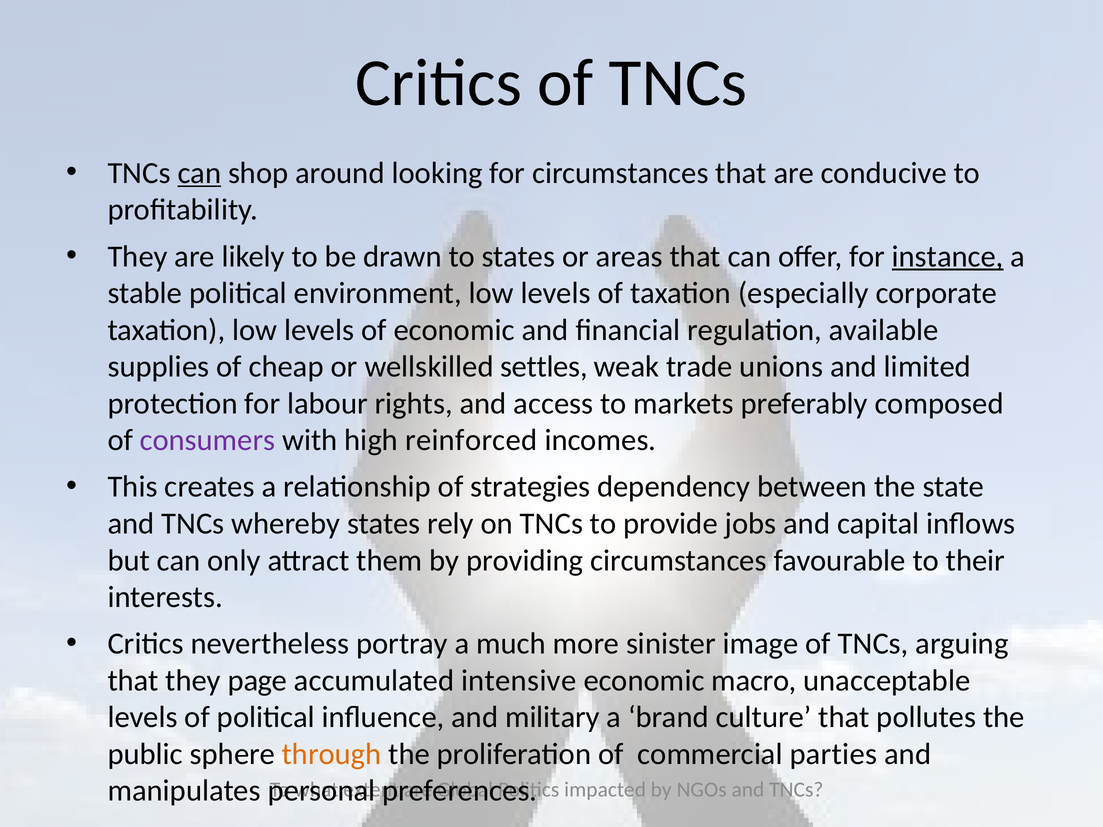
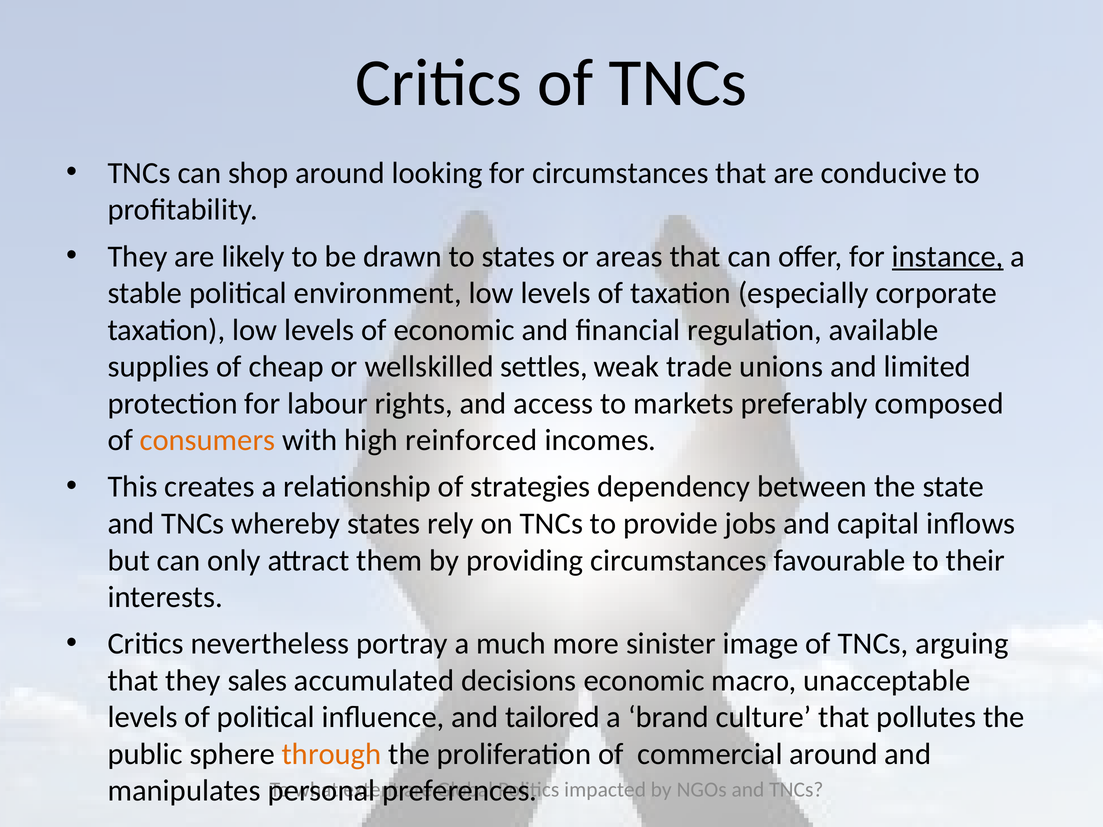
can at (199, 173) underline: present -> none
consumers colour: purple -> orange
page: page -> sales
intensive: intensive -> decisions
military: military -> tailored
commercial parties: parties -> around
